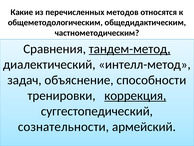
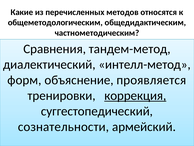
тандем-метод underline: present -> none
задач: задач -> форм
способности: способности -> проявляется
